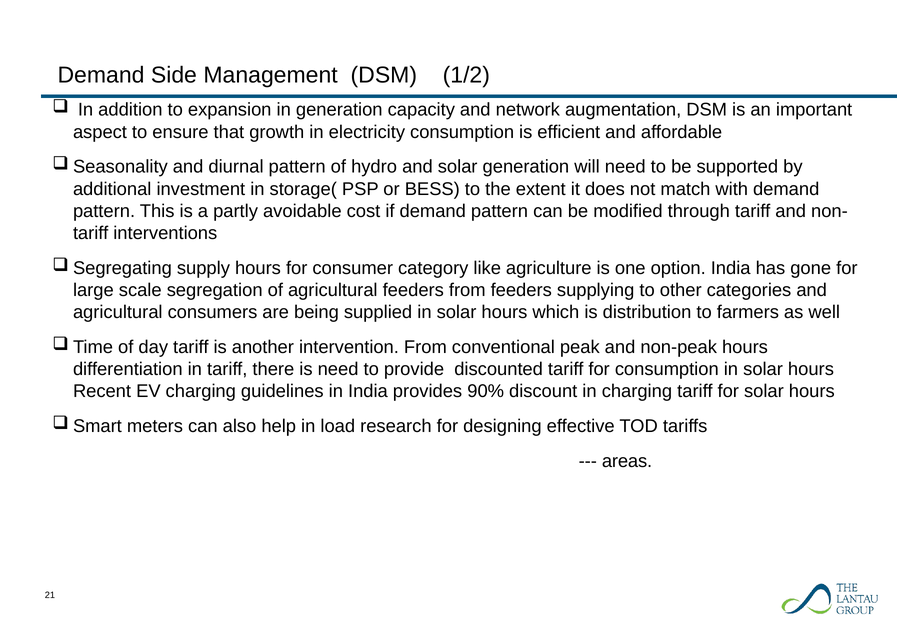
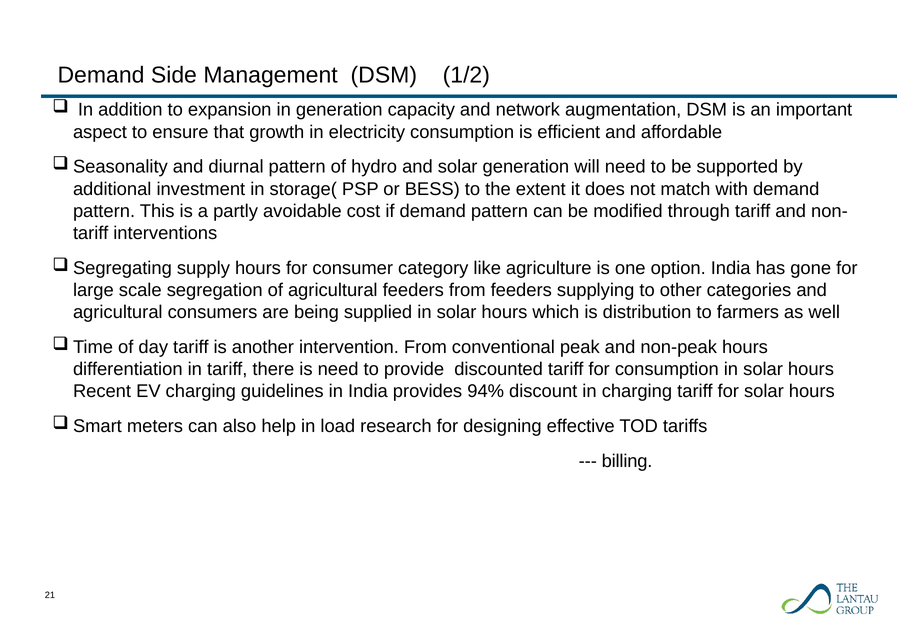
90%: 90% -> 94%
areas: areas -> billing
